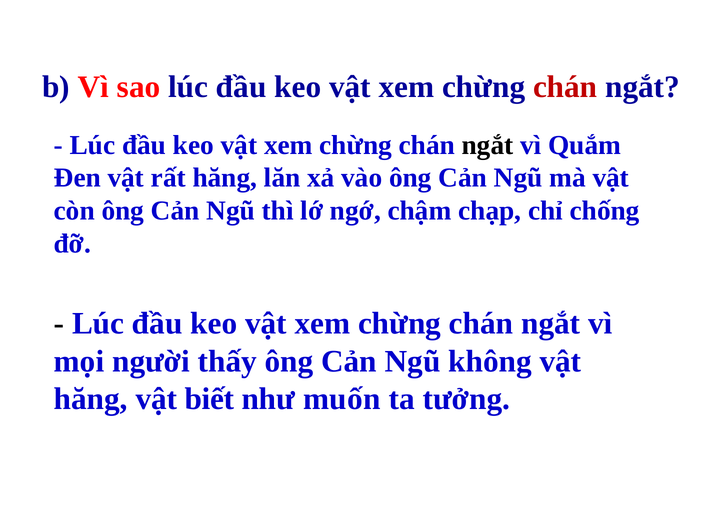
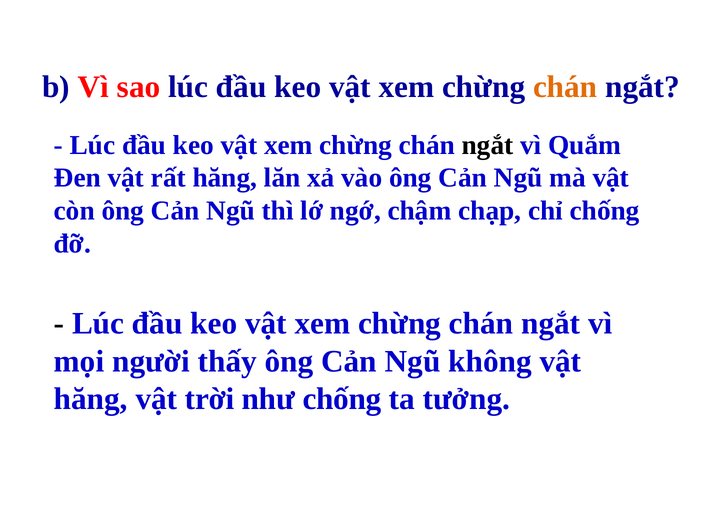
chán at (565, 87) colour: red -> orange
biết: biết -> trời
như muốn: muốn -> chống
